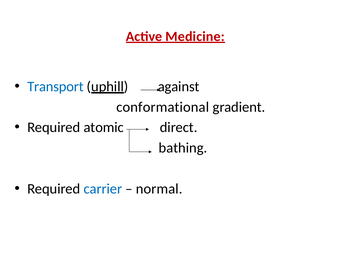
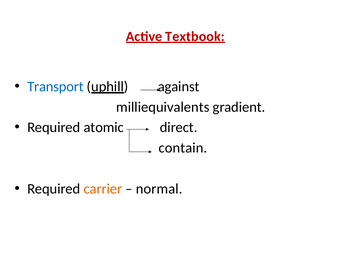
Medicine: Medicine -> Textbook
conformational: conformational -> milliequivalents
bathing: bathing -> contain
carrier colour: blue -> orange
